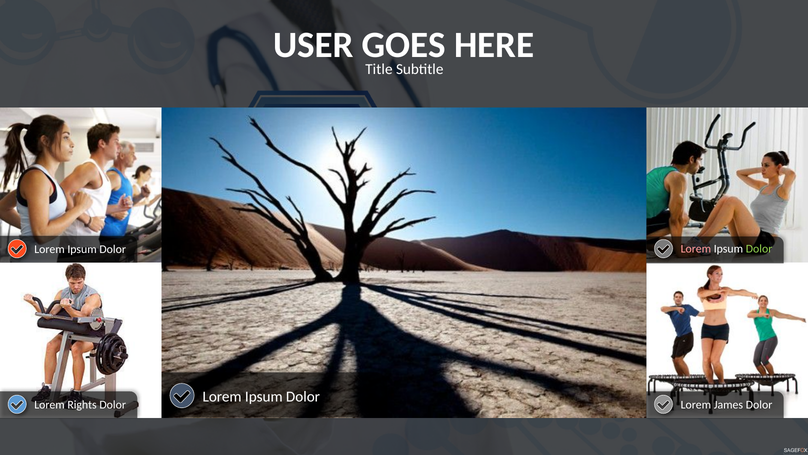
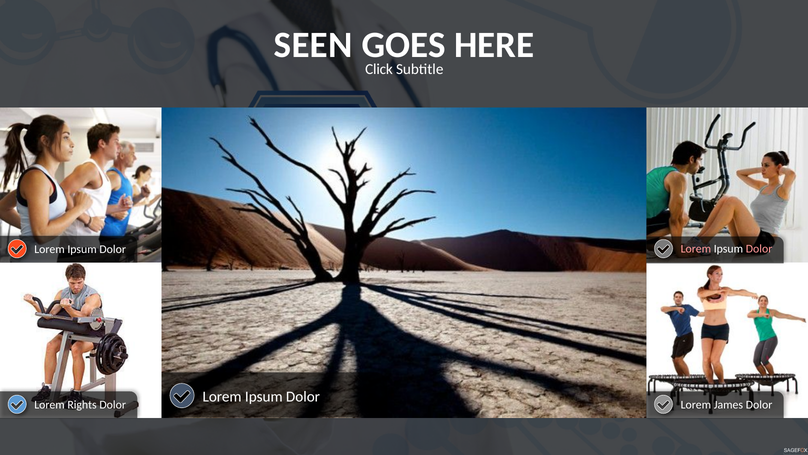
USER: USER -> SEEN
Title: Title -> Click
Dolor at (759, 249) colour: light green -> pink
